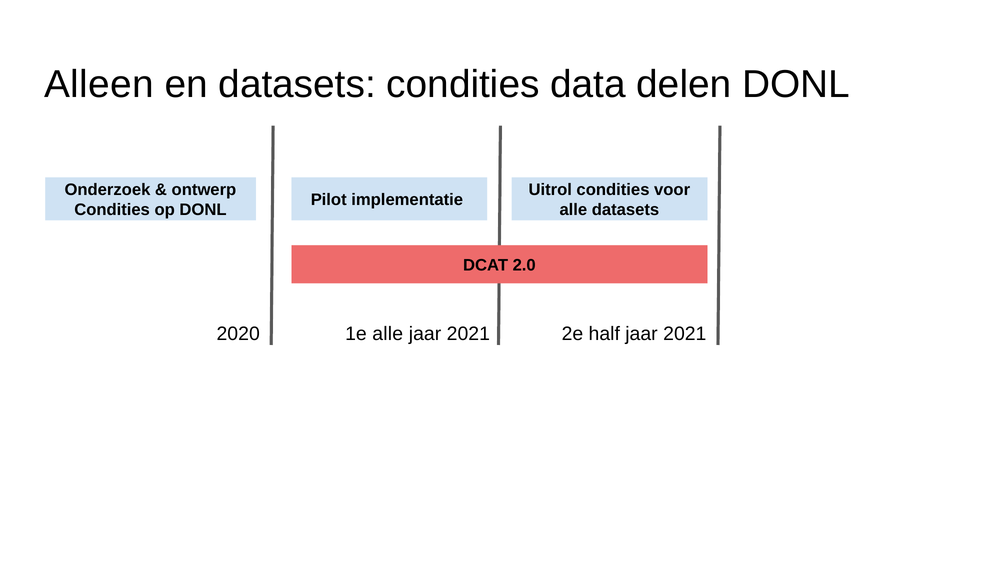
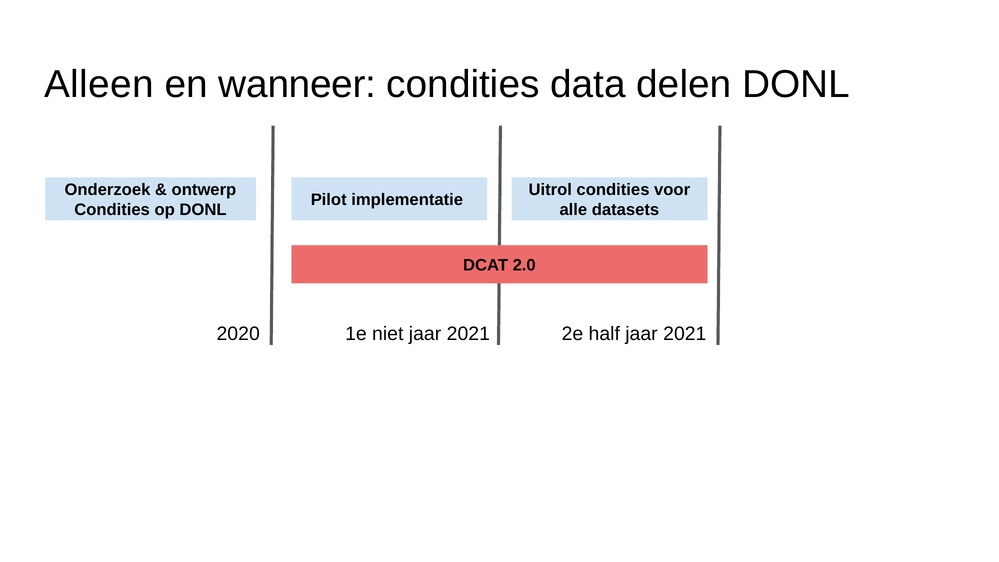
en datasets: datasets -> wanneer
1e alle: alle -> niet
